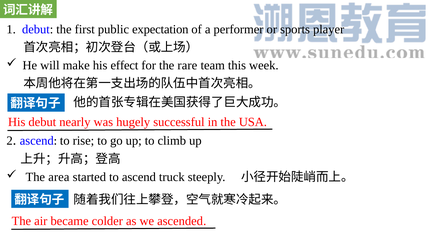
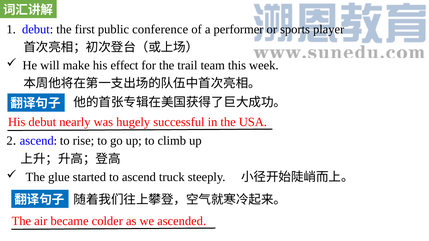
expectation: expectation -> conference
rare: rare -> trail
area: area -> glue
